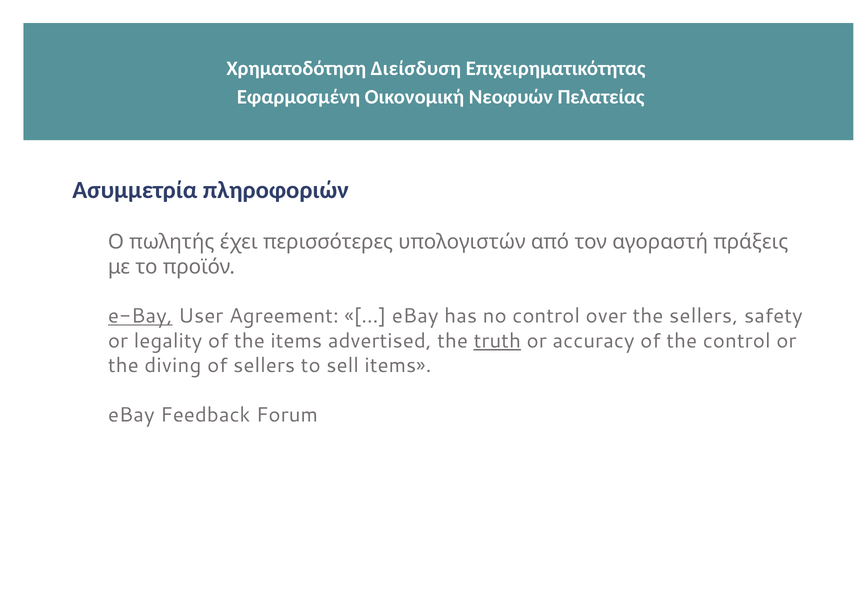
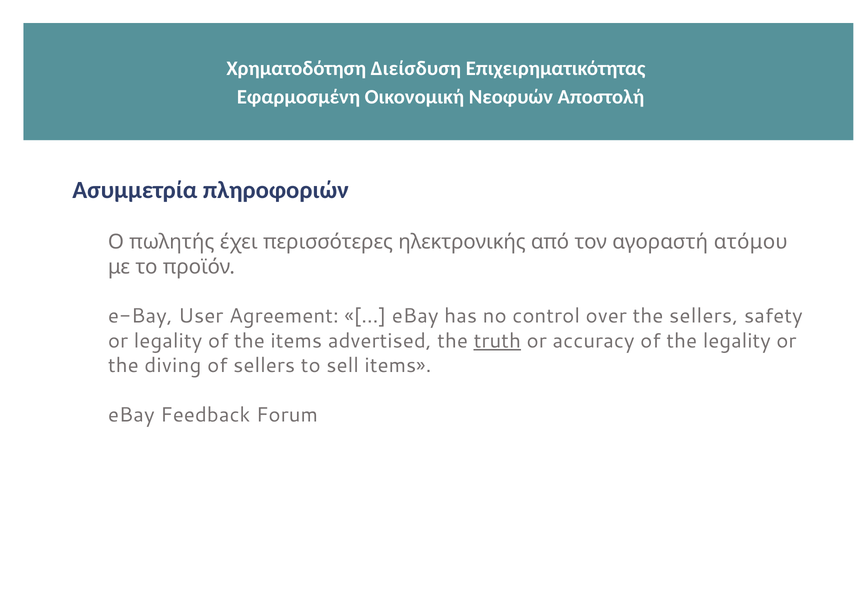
Πελατείας: Πελατείας -> Αποστολή
υπολογιστών: υπολογιστών -> ηλεκτρονικής
πράξεις: πράξεις -> ατόμου
e-Bay underline: present -> none
the control: control -> legality
